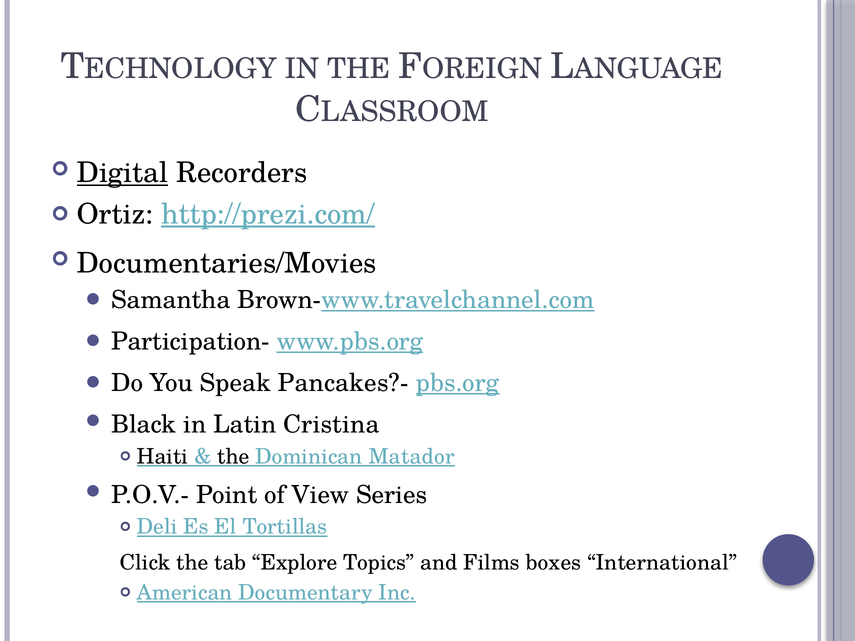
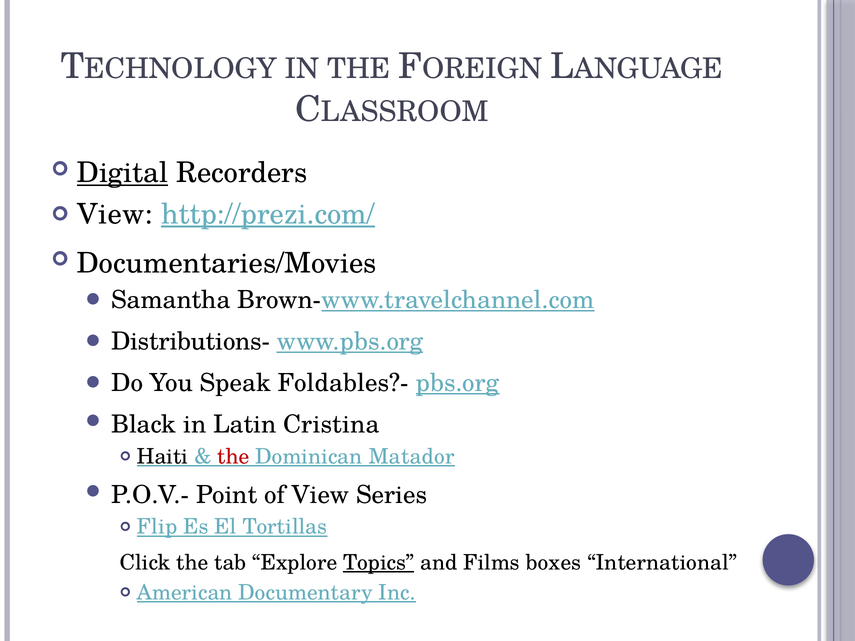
Ortiz at (115, 214): Ortiz -> View
Participation-: Participation- -> Distributions-
Pancakes?-: Pancakes?- -> Foldables?-
the at (233, 457) colour: black -> red
Deli: Deli -> Flip
Topics underline: none -> present
